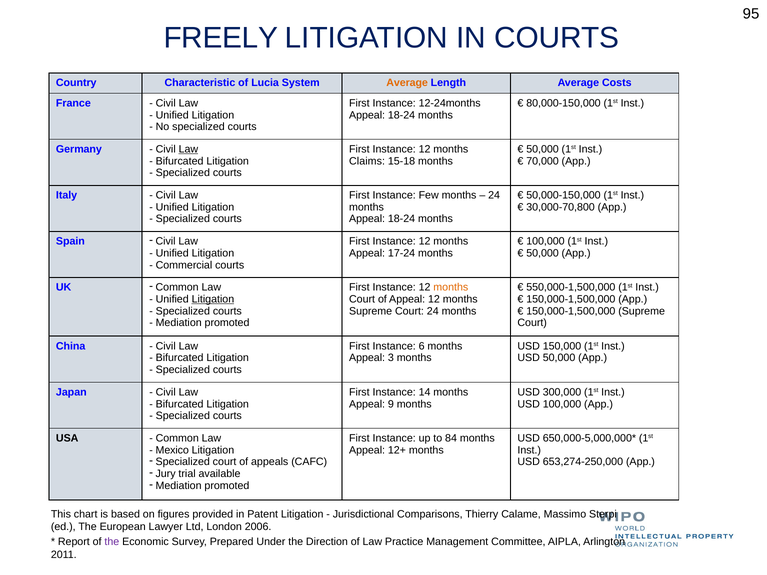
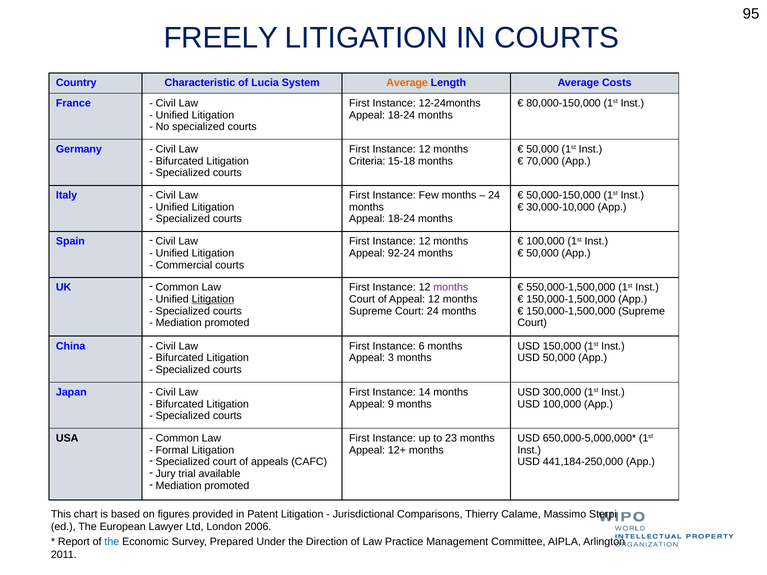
Law at (188, 149) underline: present -> none
Claims: Claims -> Criteria
30,000-70,800: 30,000-70,800 -> 30,000-10,000
17-24: 17-24 -> 92-24
months at (451, 287) colour: orange -> purple
84: 84 -> 23
Mexico: Mexico -> Formal
653,274-250,000: 653,274-250,000 -> 441,184-250,000
the at (112, 542) colour: purple -> blue
